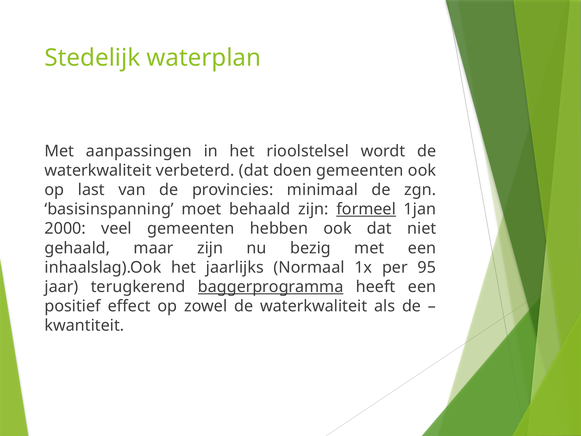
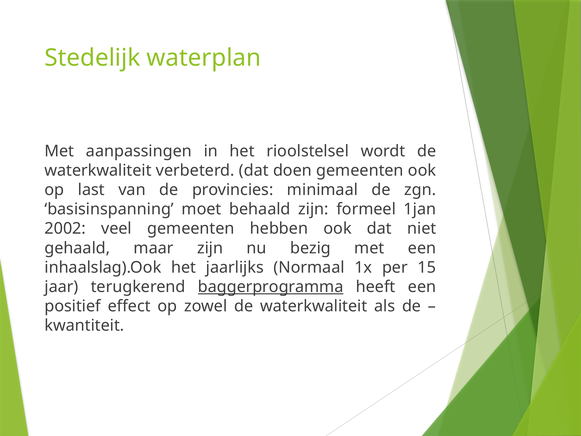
formeel underline: present -> none
2000: 2000 -> 2002
95: 95 -> 15
